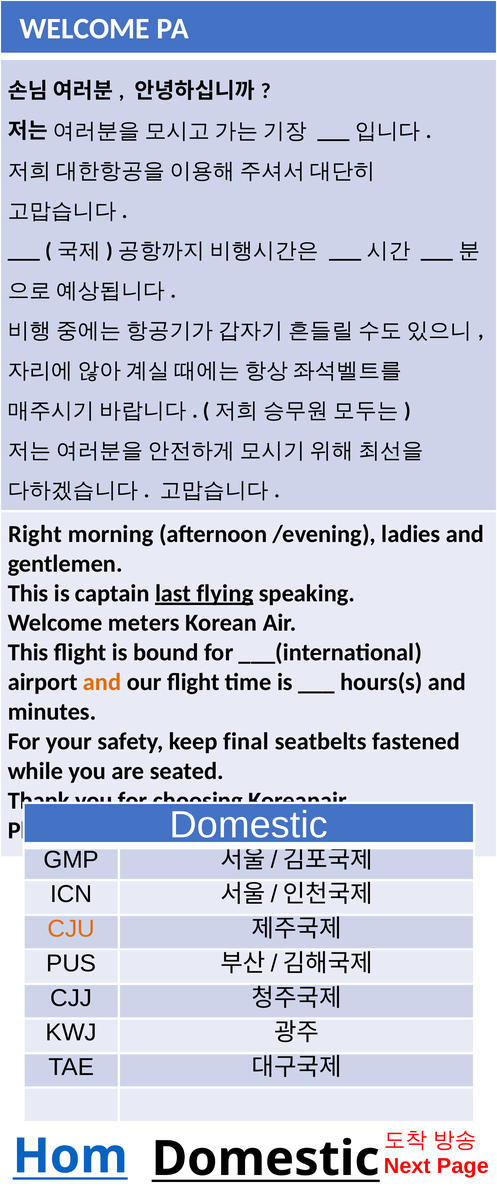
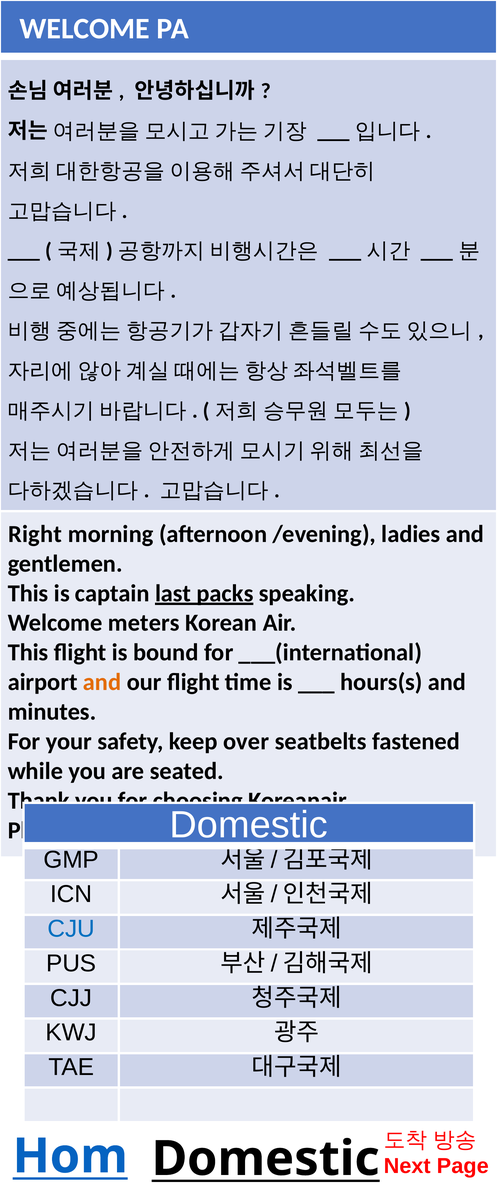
flying: flying -> packs
final: final -> over
CJU colour: orange -> blue
